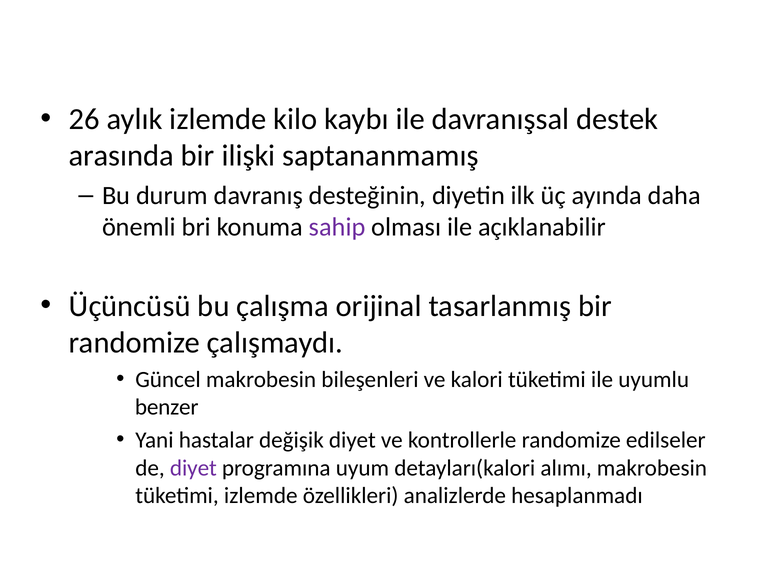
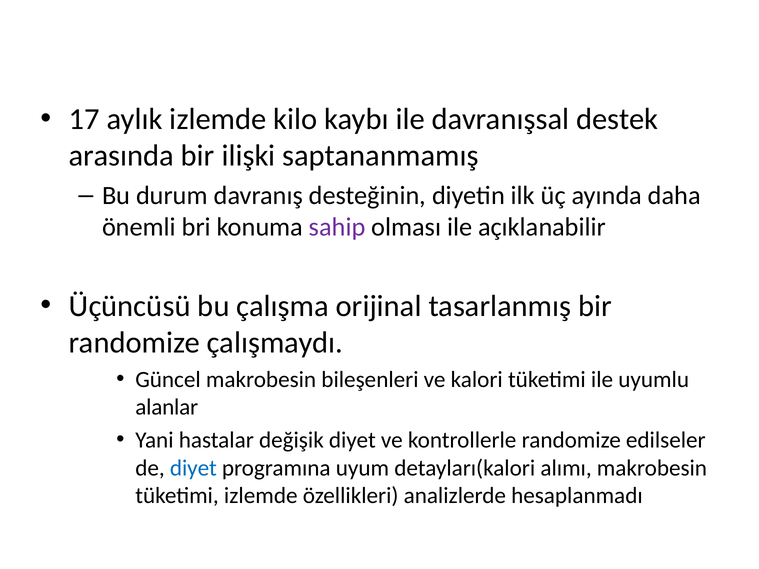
26: 26 -> 17
benzer: benzer -> alanlar
diyet at (193, 468) colour: purple -> blue
